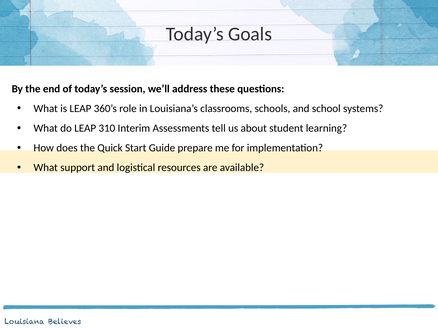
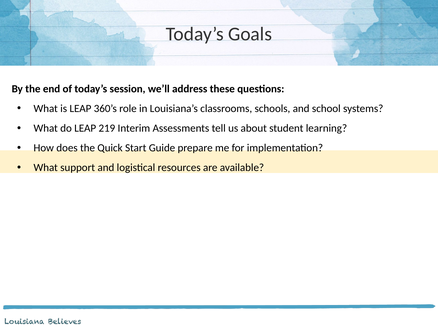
310: 310 -> 219
